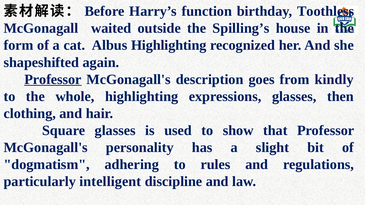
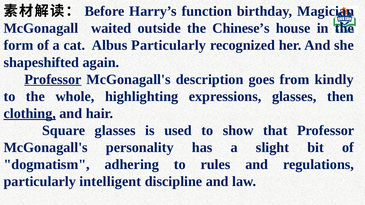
Toothless: Toothless -> Magician
Spilling’s: Spilling’s -> Chinese’s
Albus Highlighting: Highlighting -> Particularly
clothing underline: none -> present
